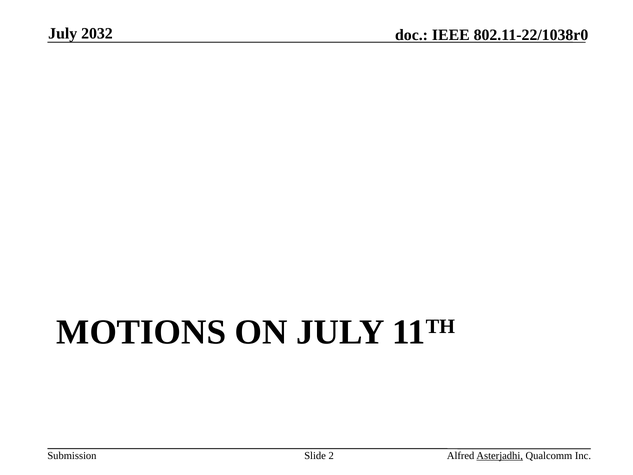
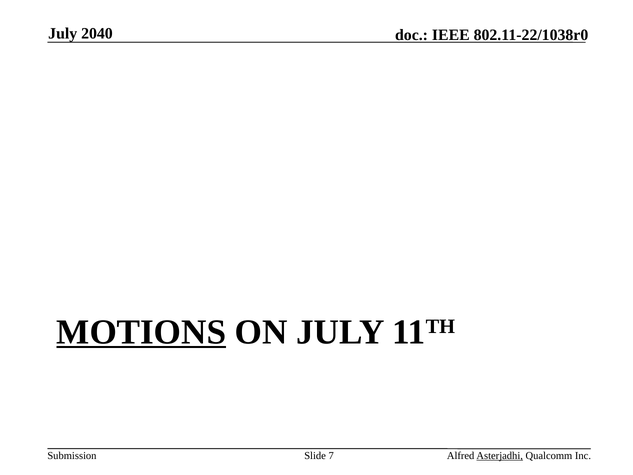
2032: 2032 -> 2040
MOTIONS underline: none -> present
2: 2 -> 7
